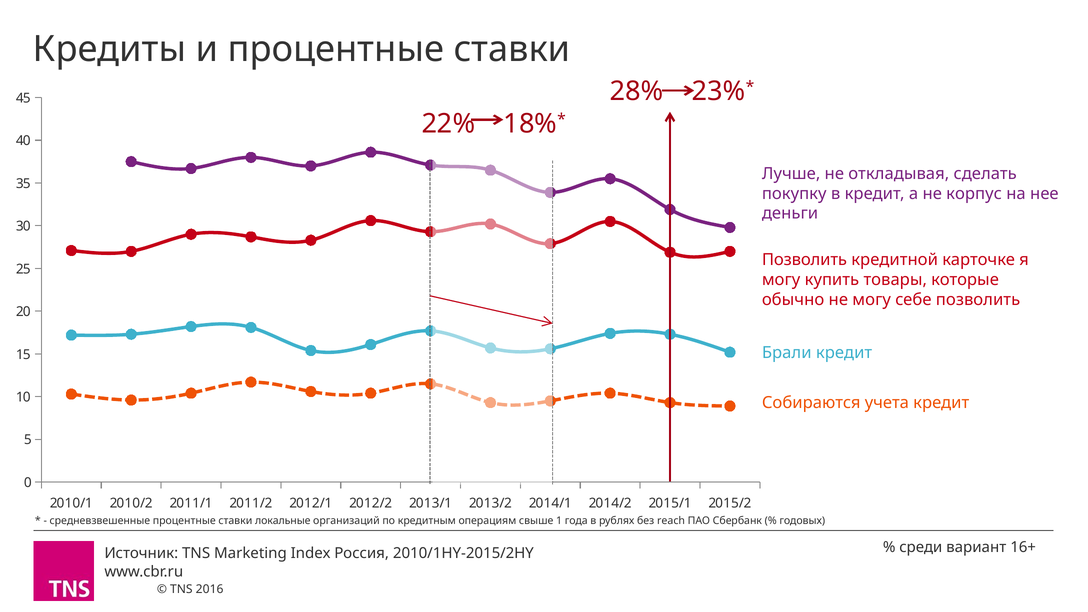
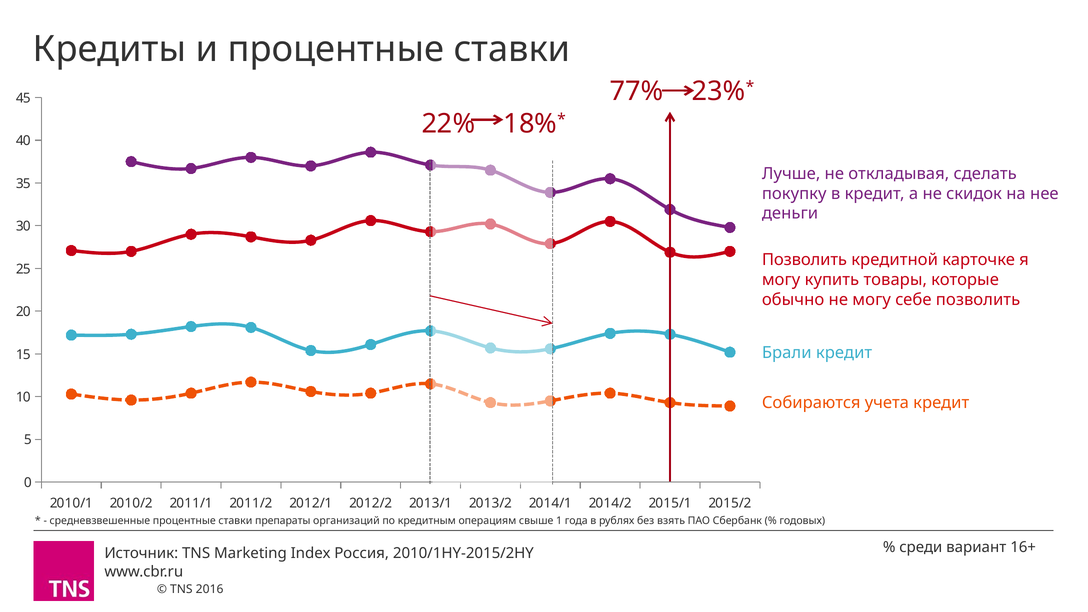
28%: 28% -> 77%
корпус: корпус -> скидок
локальные: локальные -> препараты
reach: reach -> взять
